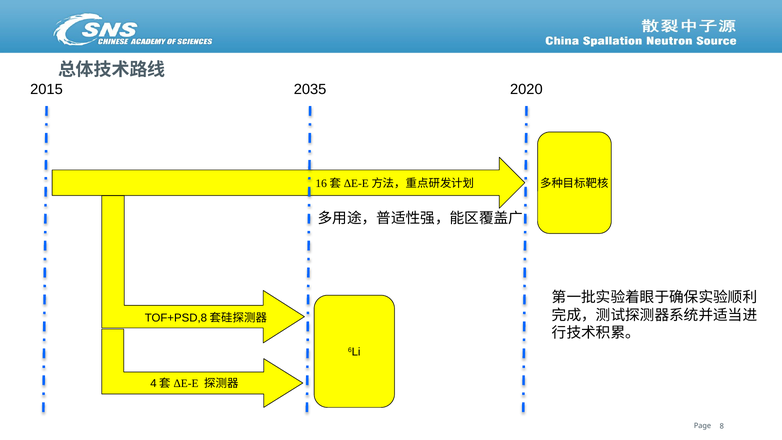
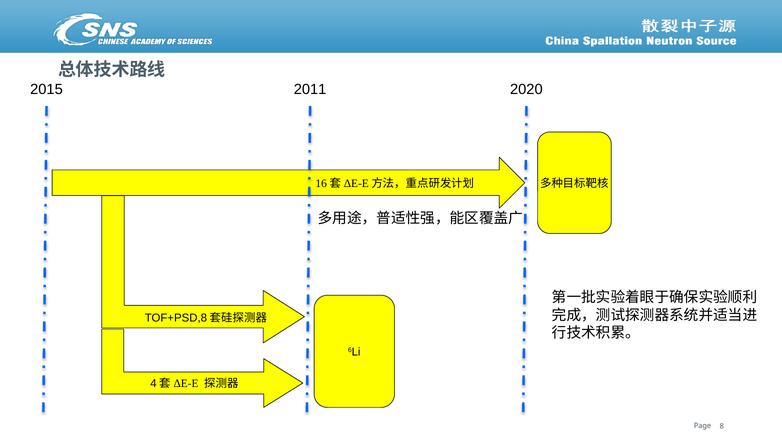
2035: 2035 -> 2011
